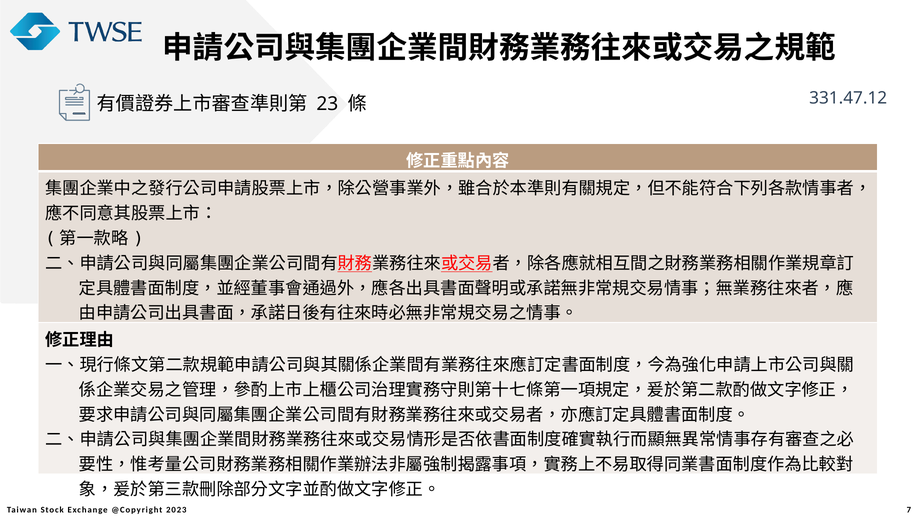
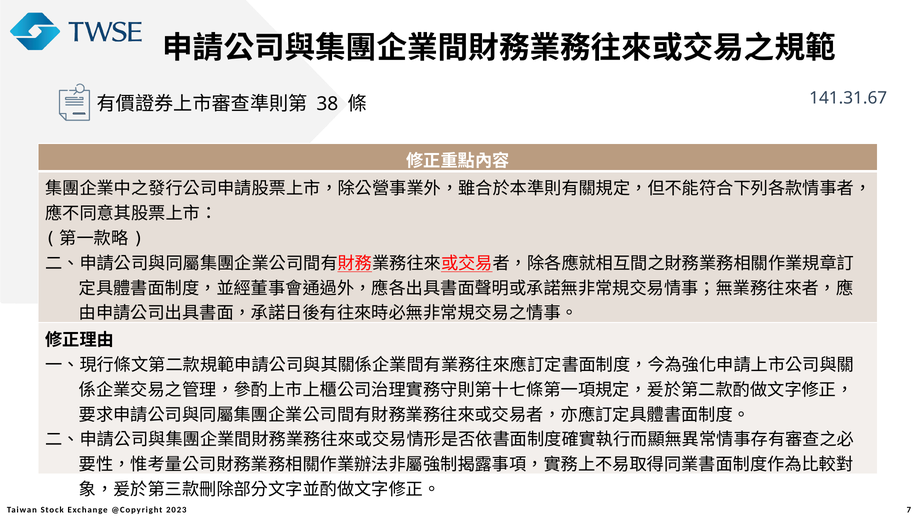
331.47.12: 331.47.12 -> 141.31.67
23: 23 -> 38
